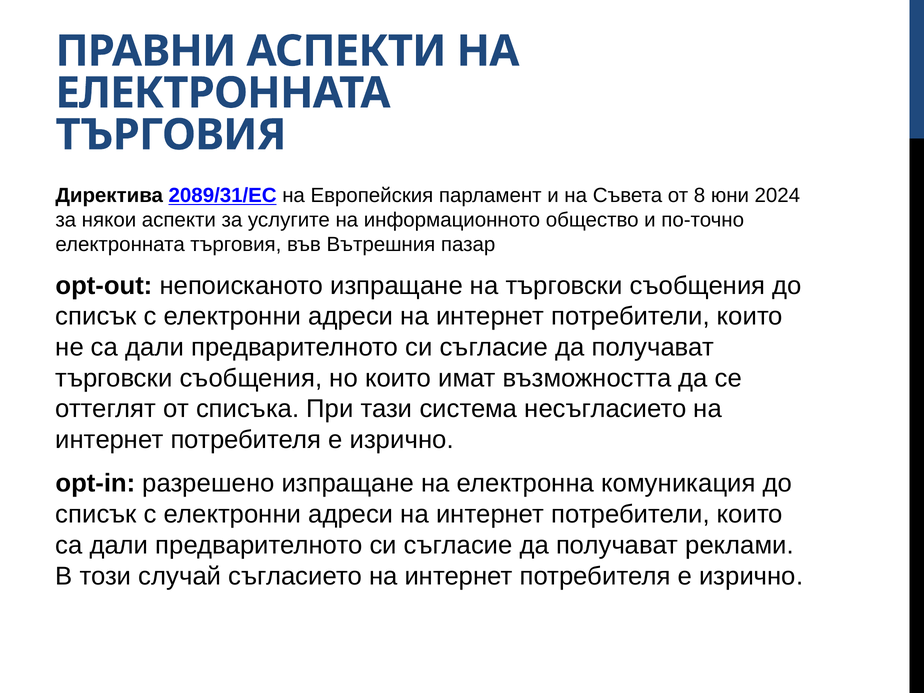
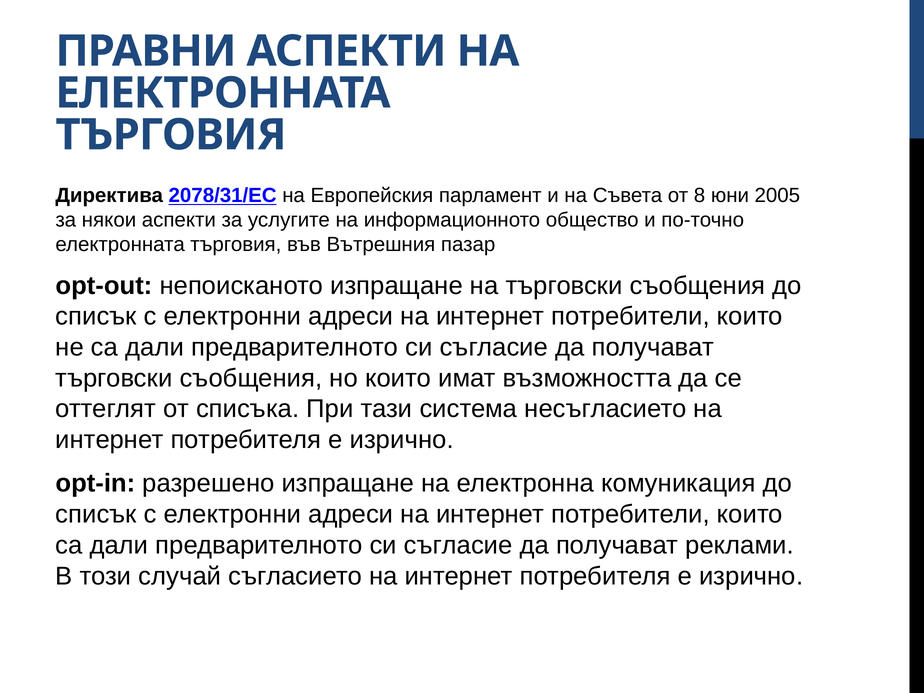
2089/31/EC: 2089/31/EC -> 2078/31/EC
2024: 2024 -> 2005
